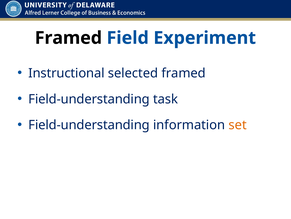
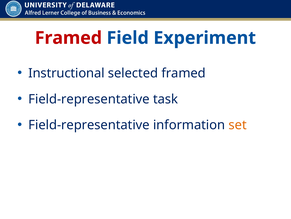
Framed at (68, 38) colour: black -> red
Field-understanding at (89, 99): Field-understanding -> Field-representative
Field-understanding at (89, 125): Field-understanding -> Field-representative
